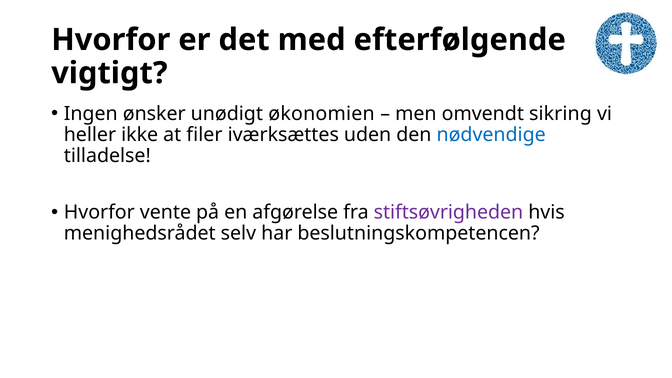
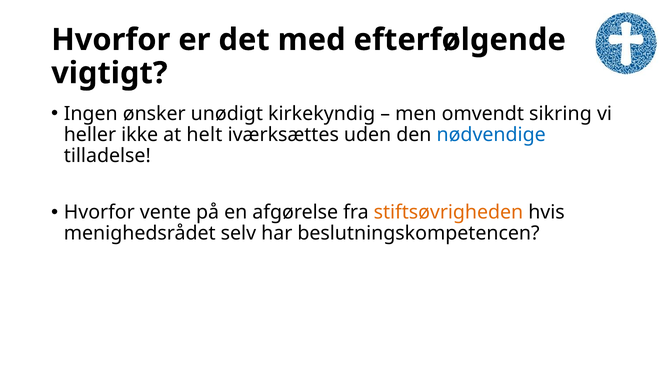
økonomien: økonomien -> kirkekyndig
filer: filer -> helt
stiftsøvrigheden colour: purple -> orange
